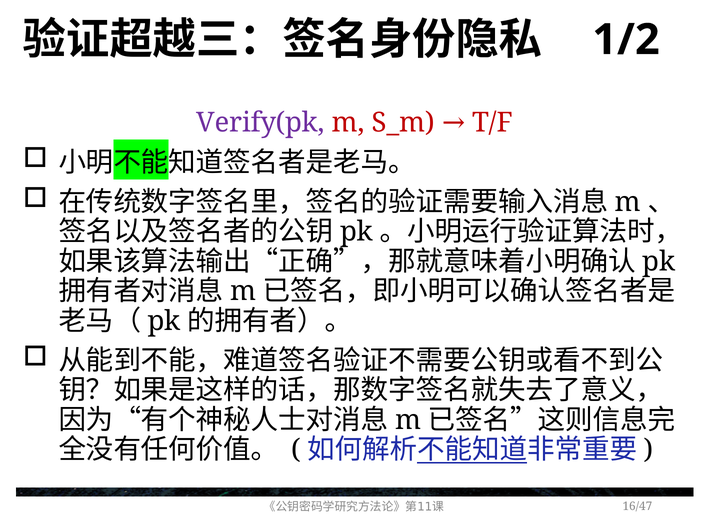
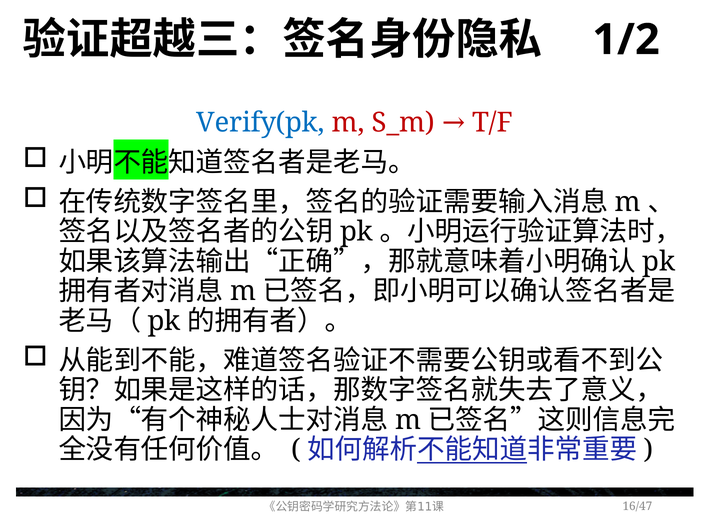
Verify(pk colour: purple -> blue
